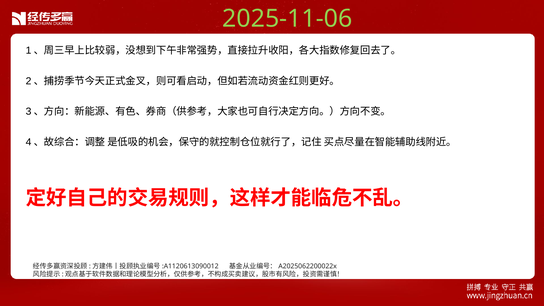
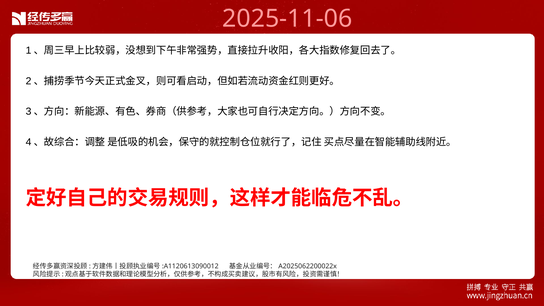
2025-11-06 colour: light green -> pink
